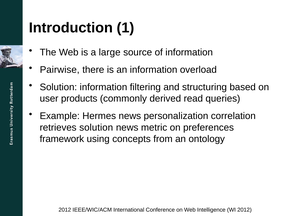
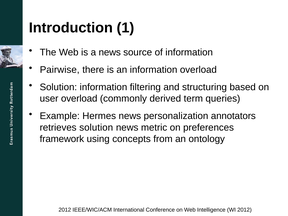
a large: large -> news
user products: products -> overload
read: read -> term
correlation: correlation -> annotators
